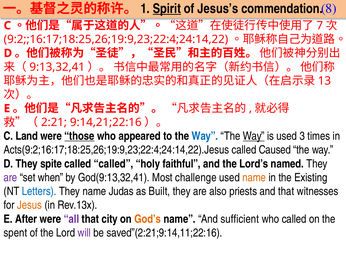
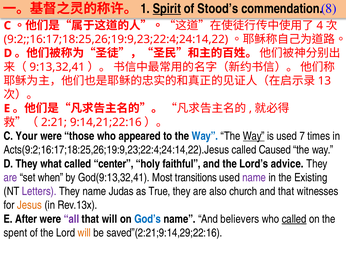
Jesus’s: Jesus’s -> Stood’s
7: 7 -> 4
Land: Land -> Your
those underline: present -> none
3: 3 -> 7
spite: spite -> what
called called: called -> center
named: named -> advice
challenge: challenge -> transitions
name at (254, 178) colour: orange -> purple
Letters colour: blue -> purple
Built: Built -> True
priests: priests -> church
that city: city -> will
God’s colour: orange -> blue
sufficient: sufficient -> believers
called at (294, 219) underline: none -> present
will at (84, 233) colour: purple -> orange
saved”(2:21;9:14,11;22:16: saved”(2:21;9:14,11;22:16 -> saved”(2:21;9:14,29;22:16
